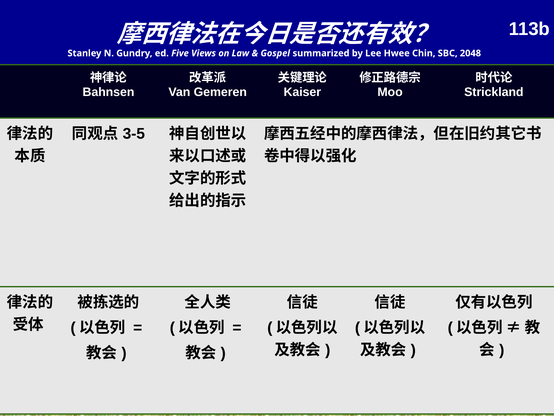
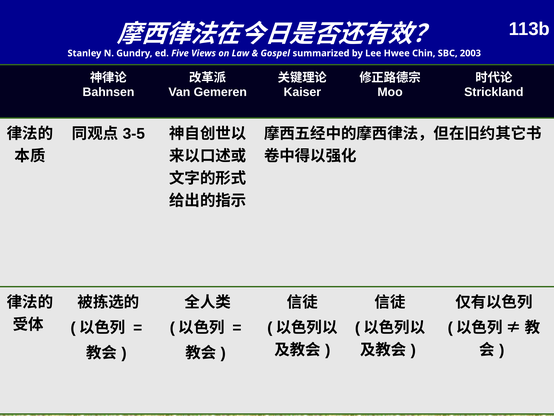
2048: 2048 -> 2003
